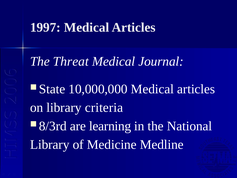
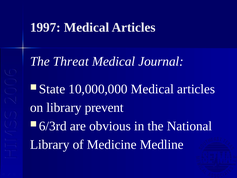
criteria: criteria -> prevent
8/3rd: 8/3rd -> 6/3rd
learning: learning -> obvious
